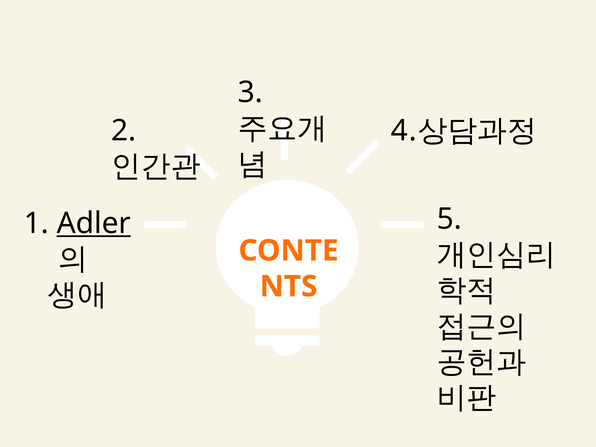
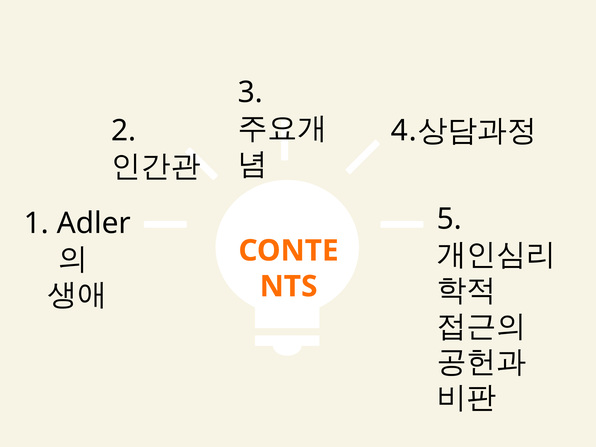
Adler underline: present -> none
